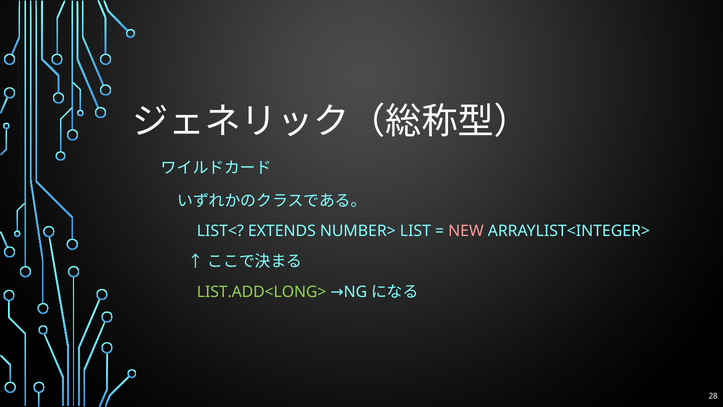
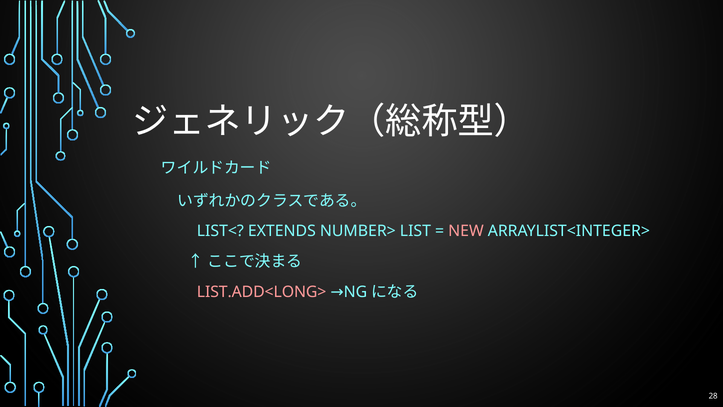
LIST.ADD<LONG> colour: light green -> pink
